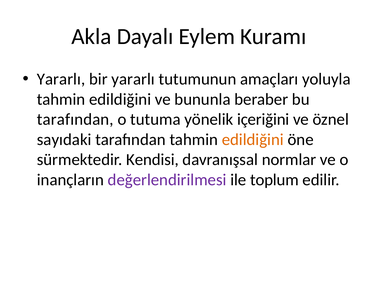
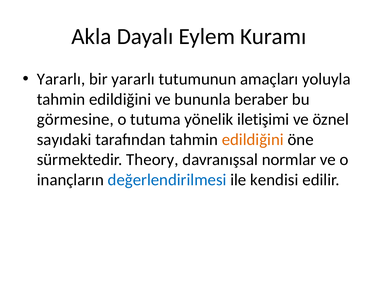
tarafından at (75, 120): tarafından -> görmesine
içeriğini: içeriğini -> iletişimi
Kendisi: Kendisi -> Theory
değerlendirilmesi colour: purple -> blue
toplum: toplum -> kendisi
